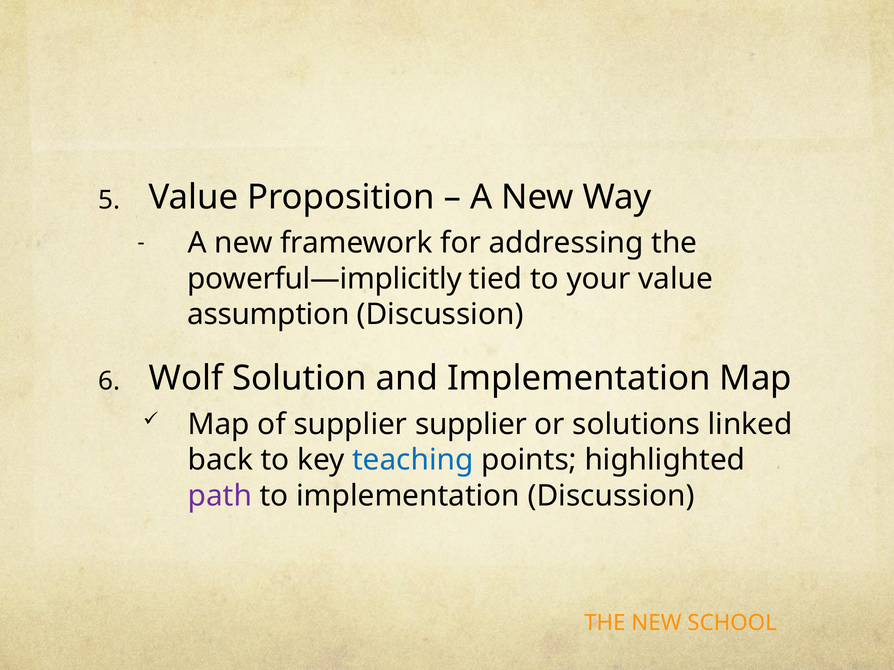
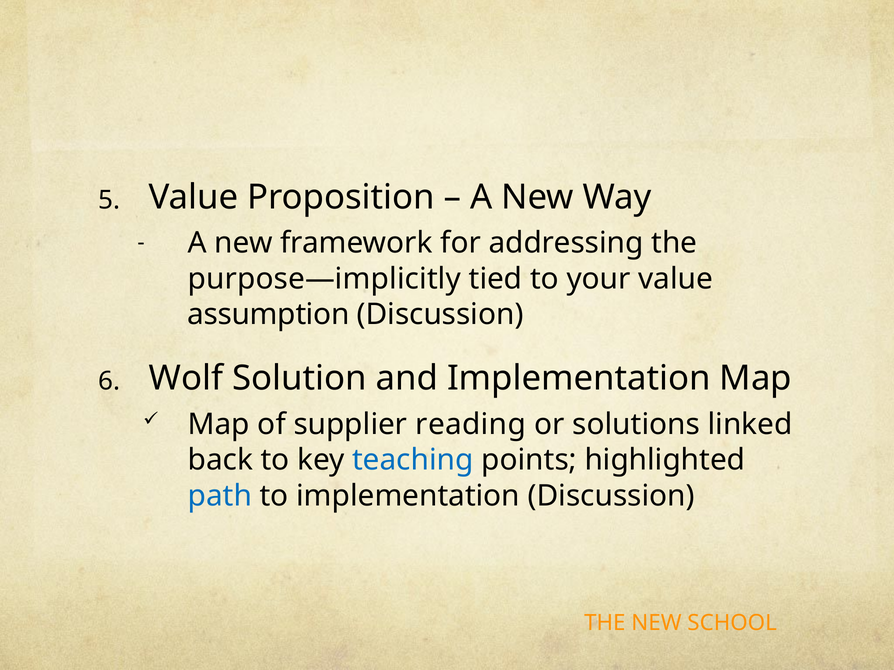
powerful—implicitly: powerful—implicitly -> purpose—implicitly
supplier supplier: supplier -> reading
path colour: purple -> blue
